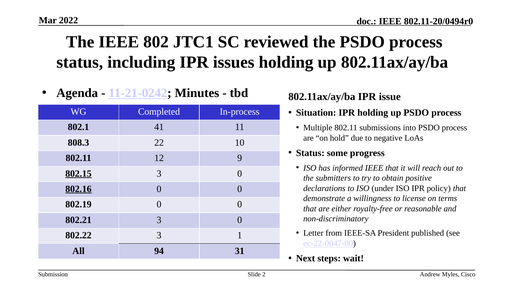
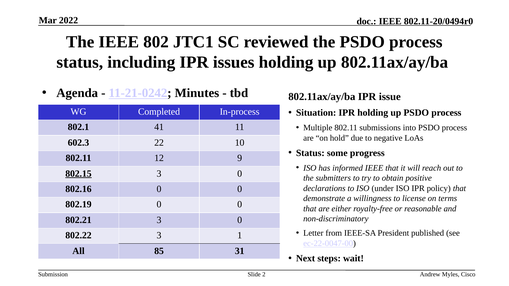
808.3: 808.3 -> 602.3
802.16 underline: present -> none
94: 94 -> 85
